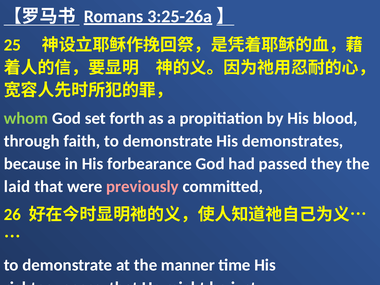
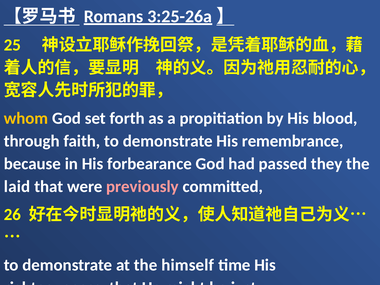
whom colour: light green -> yellow
demonstrates: demonstrates -> remembrance
manner: manner -> himself
